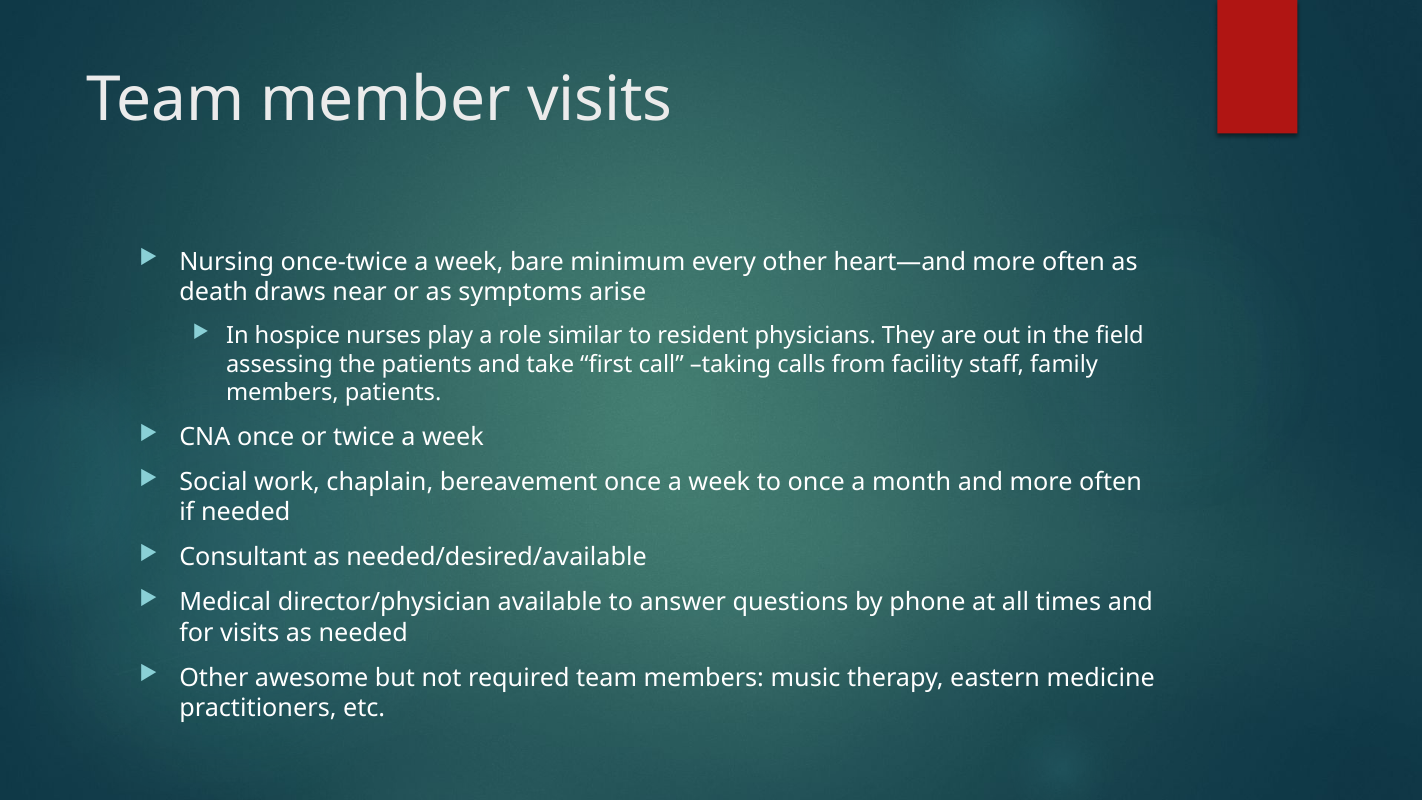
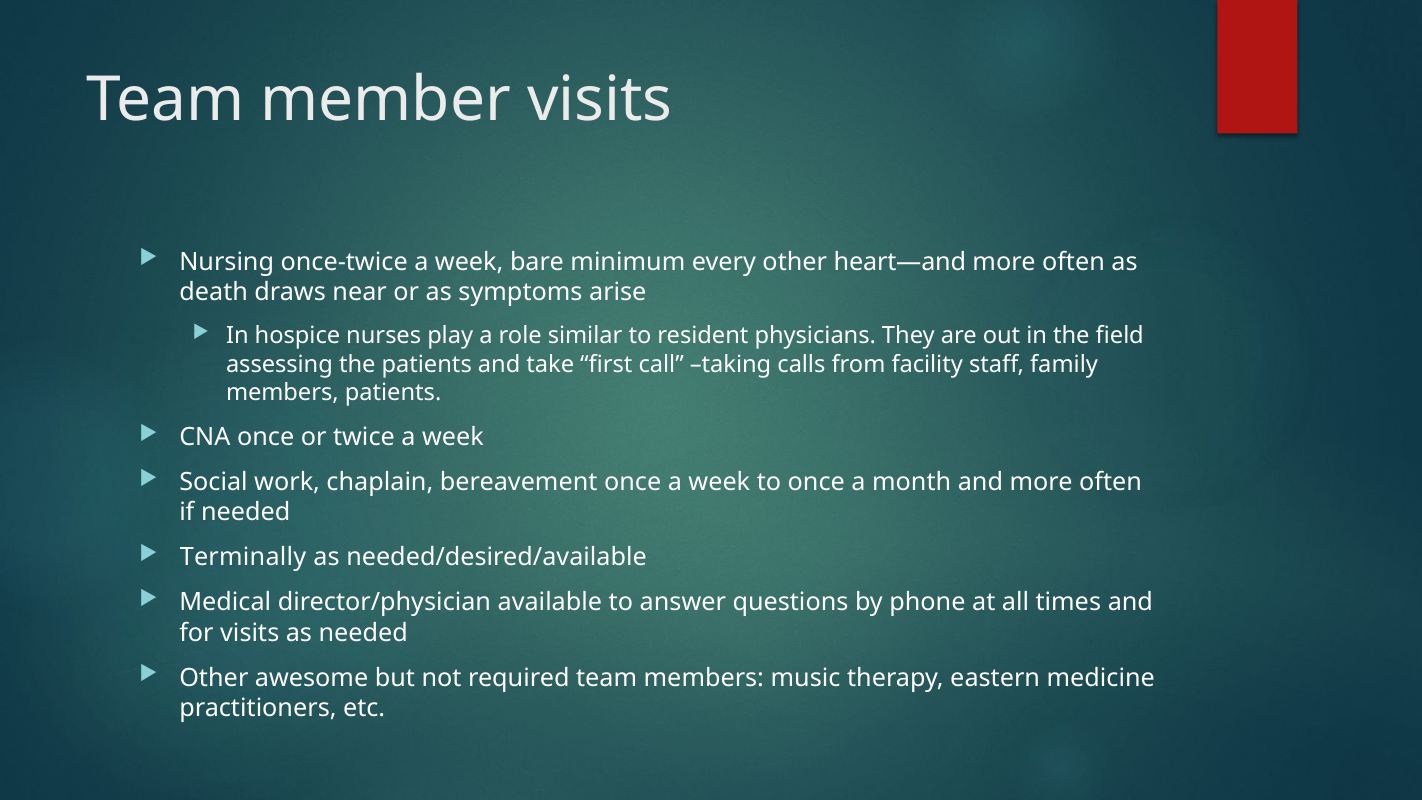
Consultant: Consultant -> Terminally
